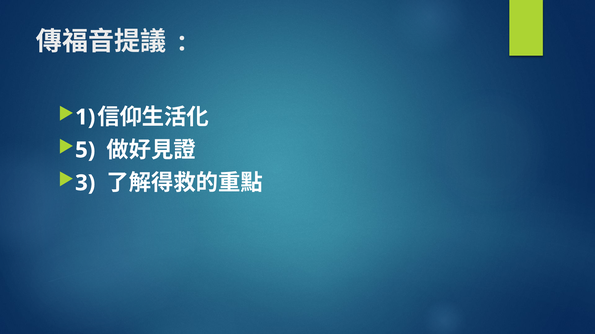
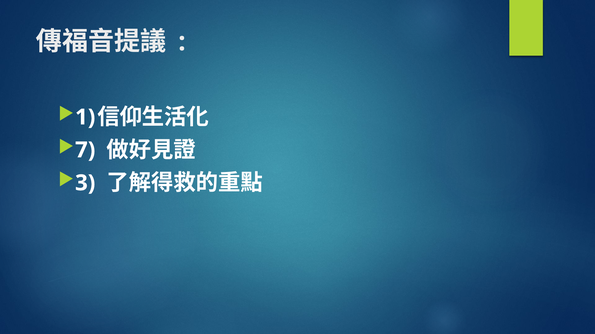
5: 5 -> 7
